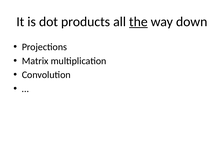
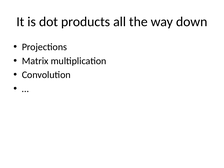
the underline: present -> none
